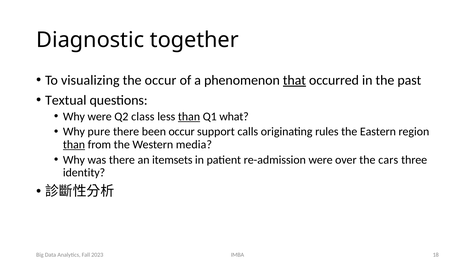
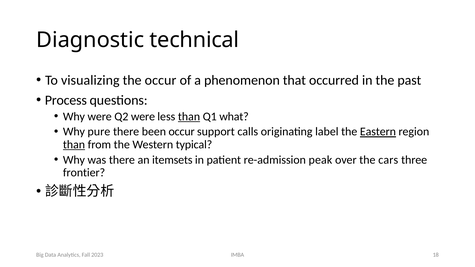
together: together -> technical
that underline: present -> none
Textual: Textual -> Process
Q2 class: class -> were
rules: rules -> label
Eastern underline: none -> present
media: media -> typical
re-admission were: were -> peak
identity: identity -> frontier
